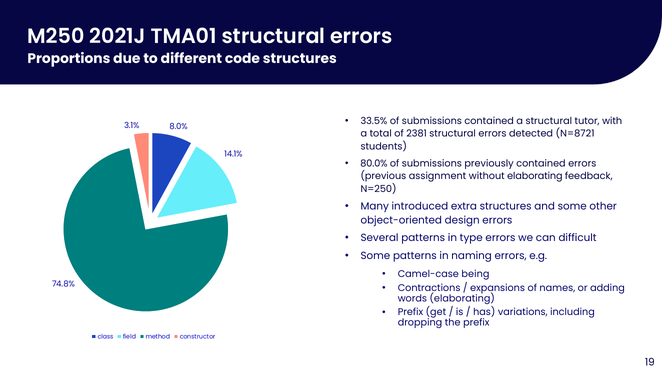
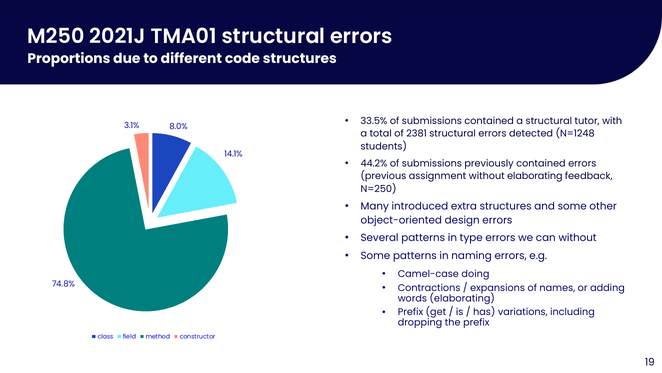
N=8721: N=8721 -> N=1248
80.0%: 80.0% -> 44.2%
can difficult: difficult -> without
being: being -> doing
